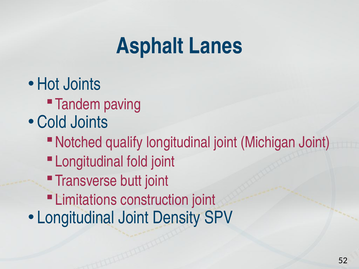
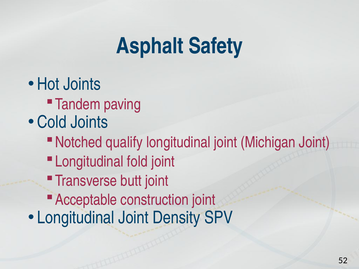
Lanes: Lanes -> Safety
Limitations: Limitations -> Acceptable
